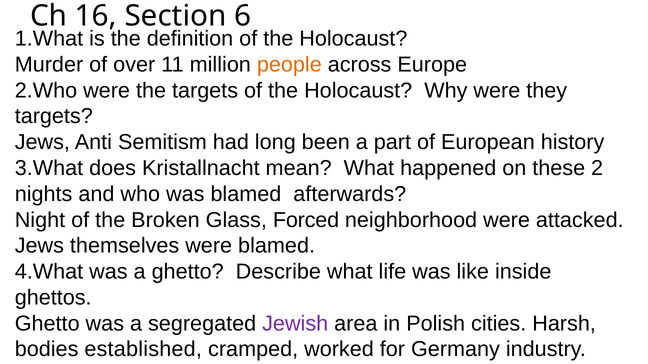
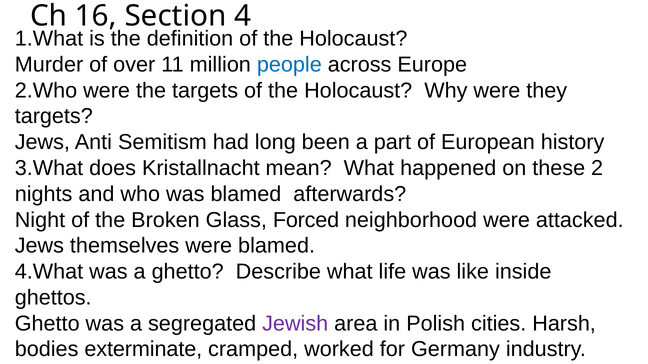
6: 6 -> 4
people colour: orange -> blue
established: established -> exterminate
